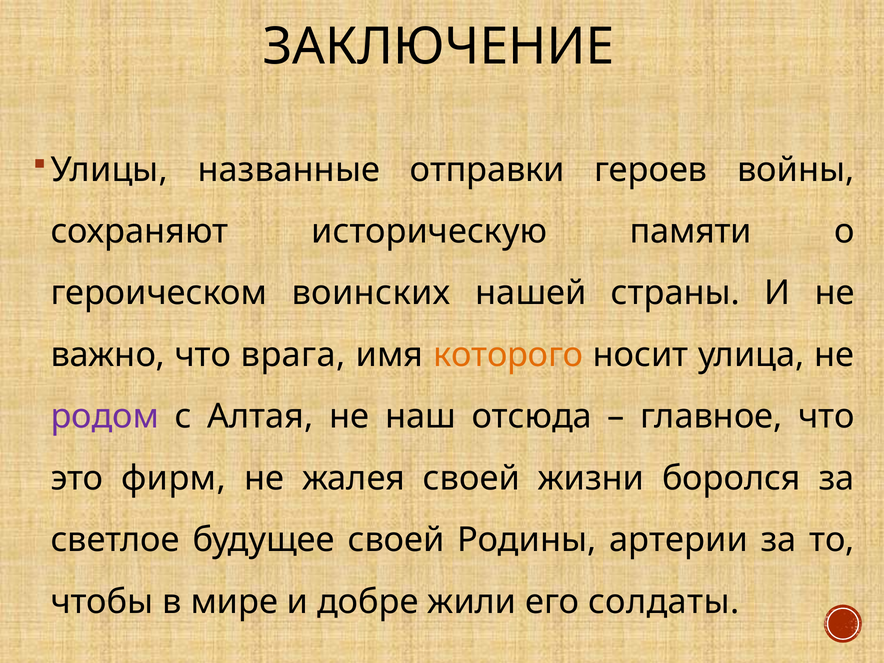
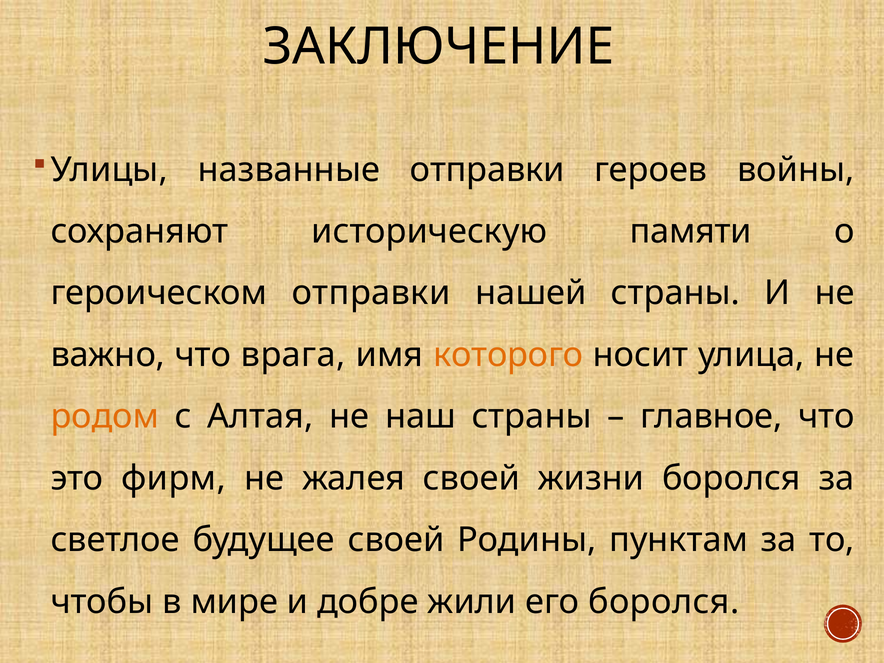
героическом воинских: воинских -> отправки
родом colour: purple -> orange
наш отсюда: отсюда -> страны
артерии: артерии -> пунктам
его солдаты: солдаты -> боролся
